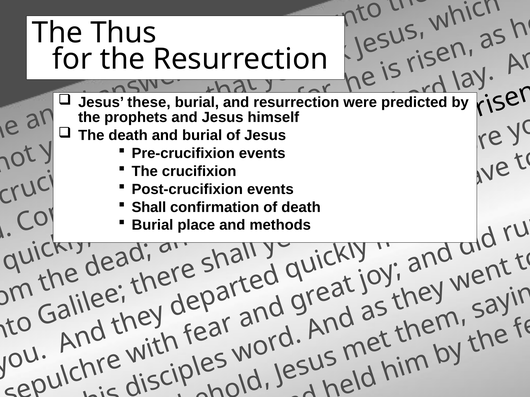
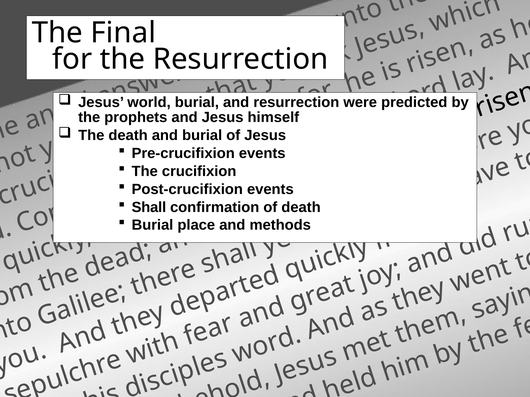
Thus: Thus -> Final
these: these -> world
